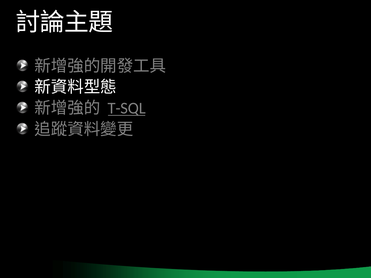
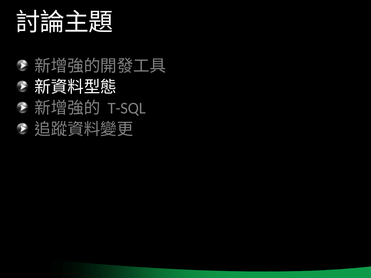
T-SQL underline: present -> none
